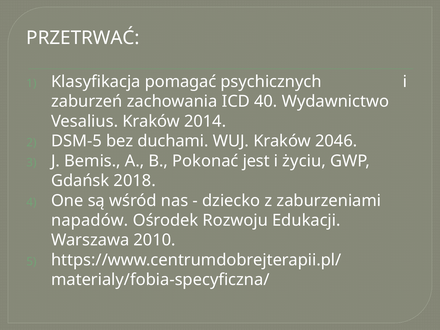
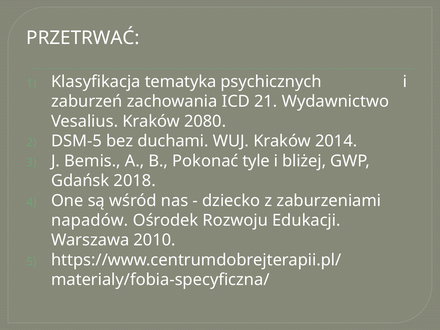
pomagać: pomagać -> tematyka
40: 40 -> 21
2014: 2014 -> 2080
2046: 2046 -> 2014
jest: jest -> tyle
życiu: życiu -> bliżej
